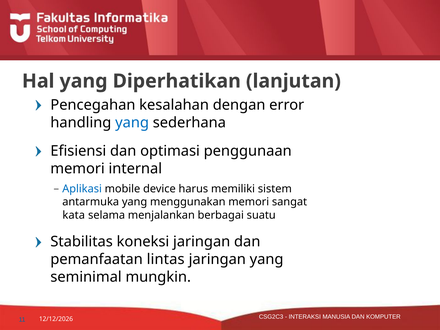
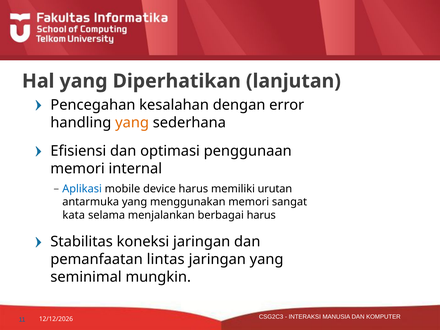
yang at (132, 123) colour: blue -> orange
sistem: sistem -> urutan
berbagai suatu: suatu -> harus
